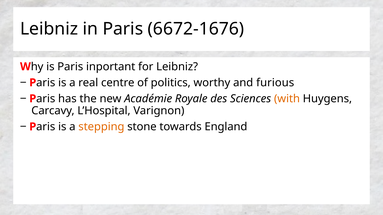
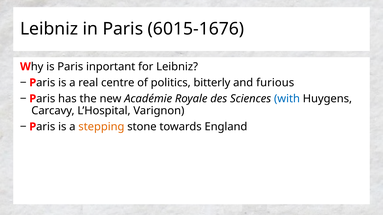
6672-1676: 6672-1676 -> 6015-1676
worthy: worthy -> bitterly
with colour: orange -> blue
